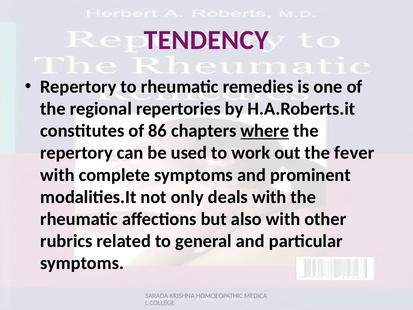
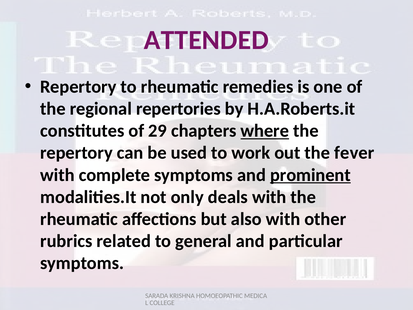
TENDENCY: TENDENCY -> ATTENDED
86: 86 -> 29
prominent underline: none -> present
